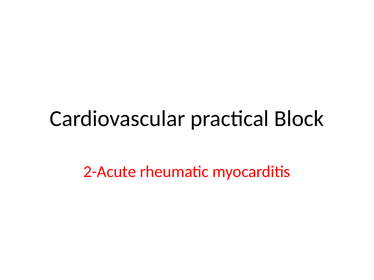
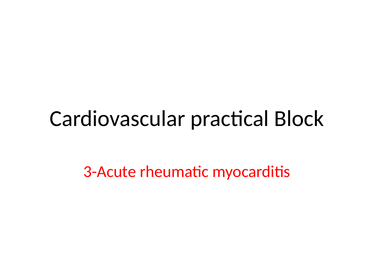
2-Acute: 2-Acute -> 3-Acute
